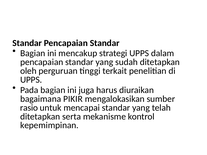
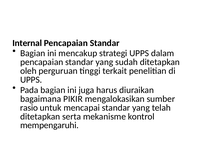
Standar at (27, 43): Standar -> Internal
kepemimpinan: kepemimpinan -> mempengaruhi
